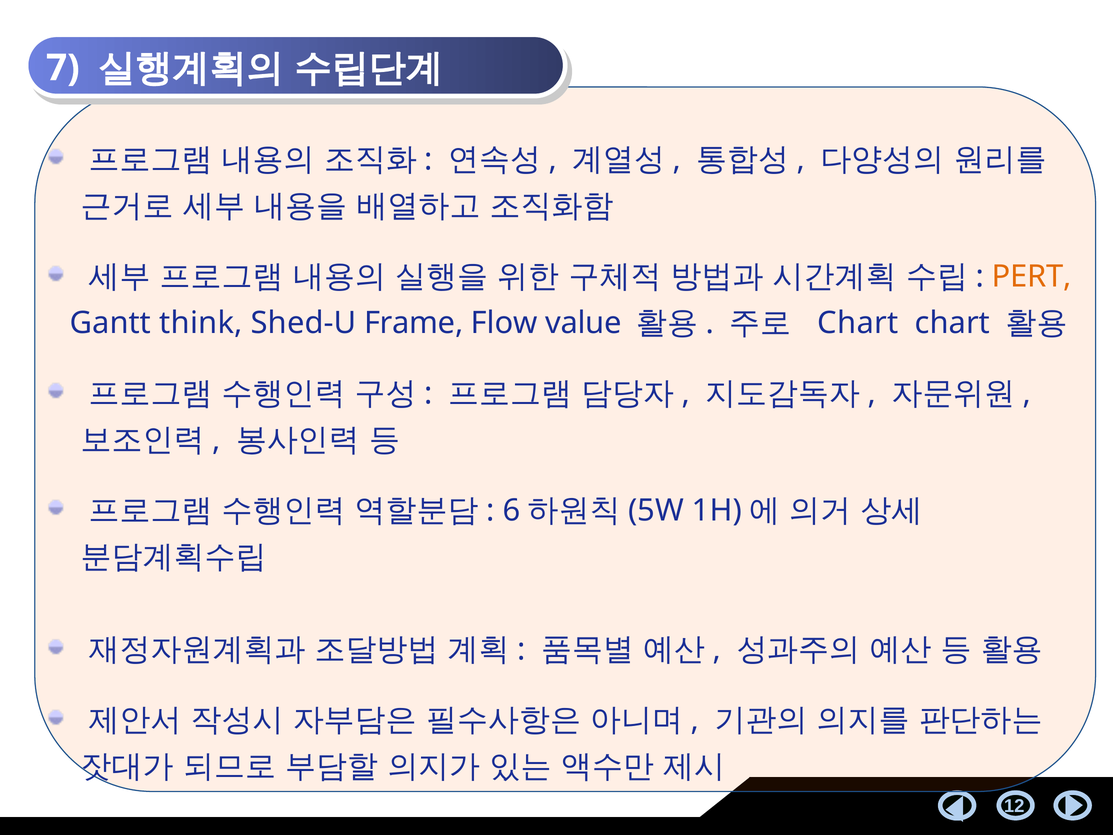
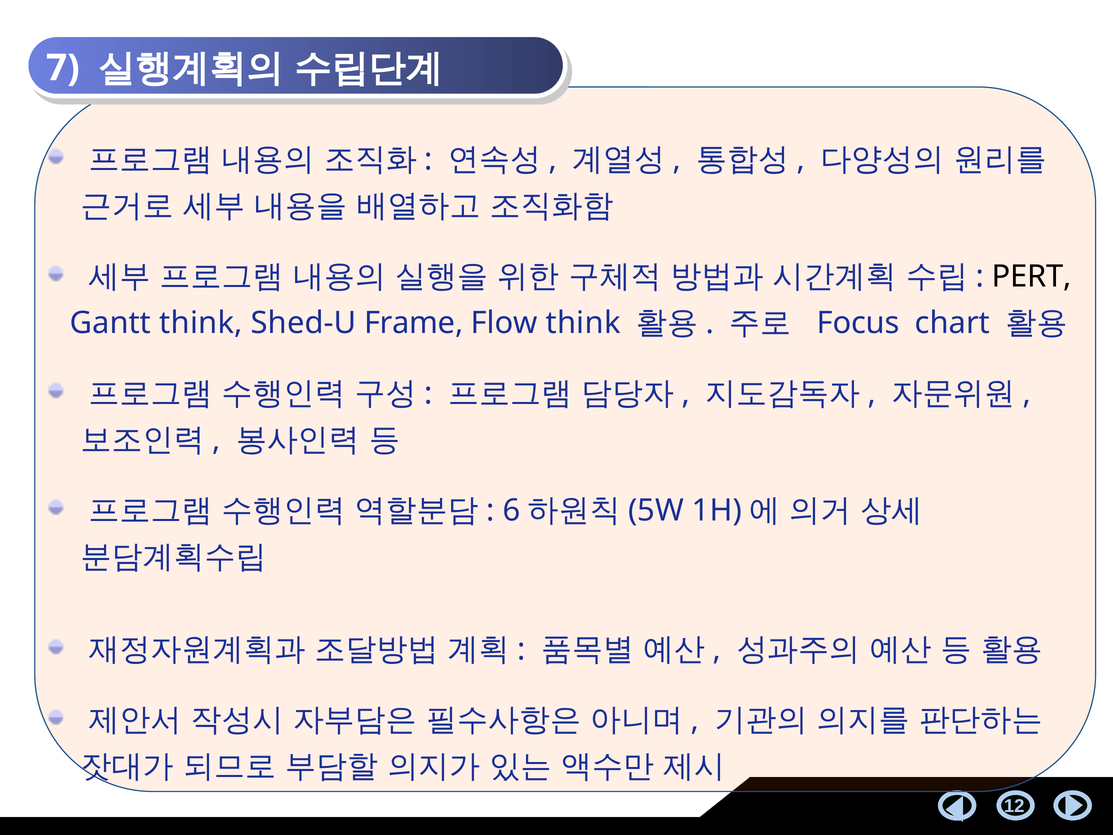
PERT colour: orange -> black
Flow value: value -> think
Chart at (858, 323): Chart -> Focus
